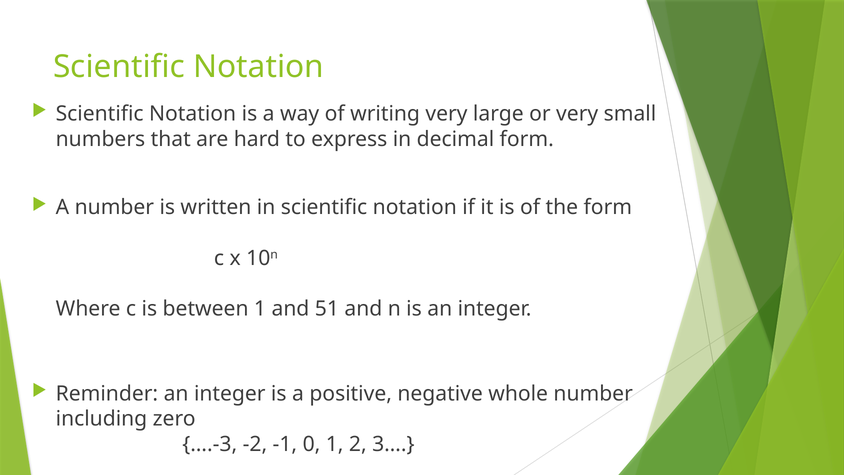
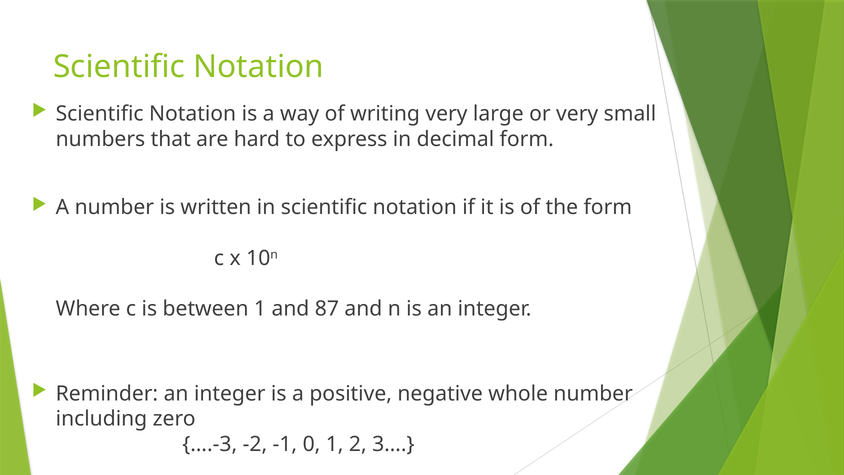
51: 51 -> 87
